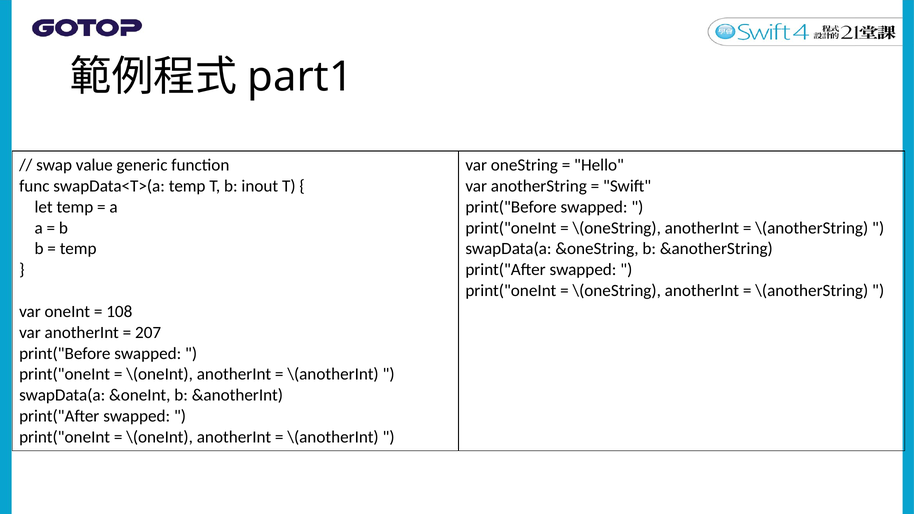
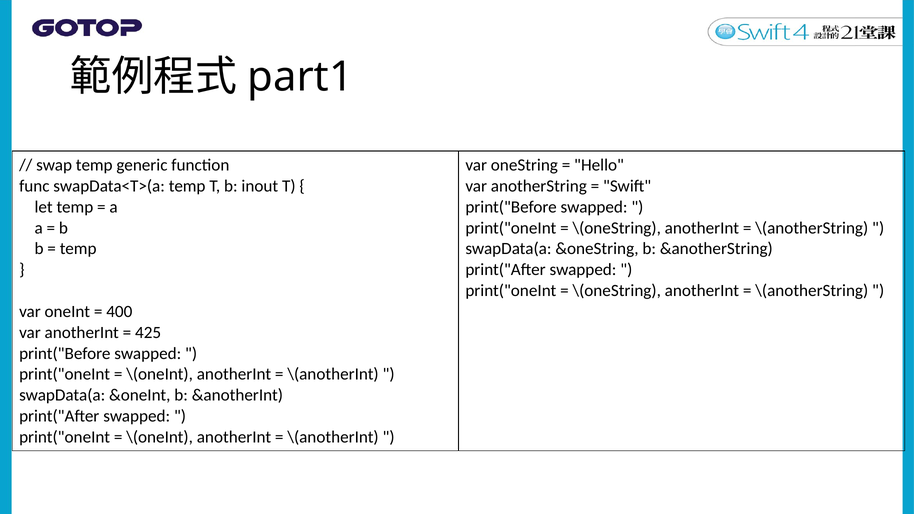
swap value: value -> temp
108: 108 -> 400
207: 207 -> 425
